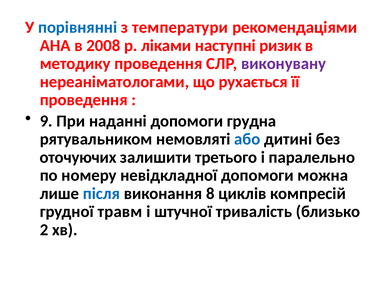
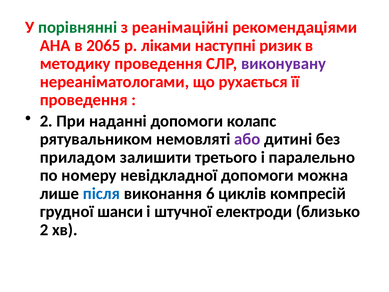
порівнянні colour: blue -> green
температури: температури -> реанімаційні
2008: 2008 -> 2065
9 at (46, 121): 9 -> 2
грудна: грудна -> колапс
або colour: blue -> purple
оточуючих: оточуючих -> приладом
8: 8 -> 6
травм: травм -> шанси
тривалість: тривалість -> електроди
